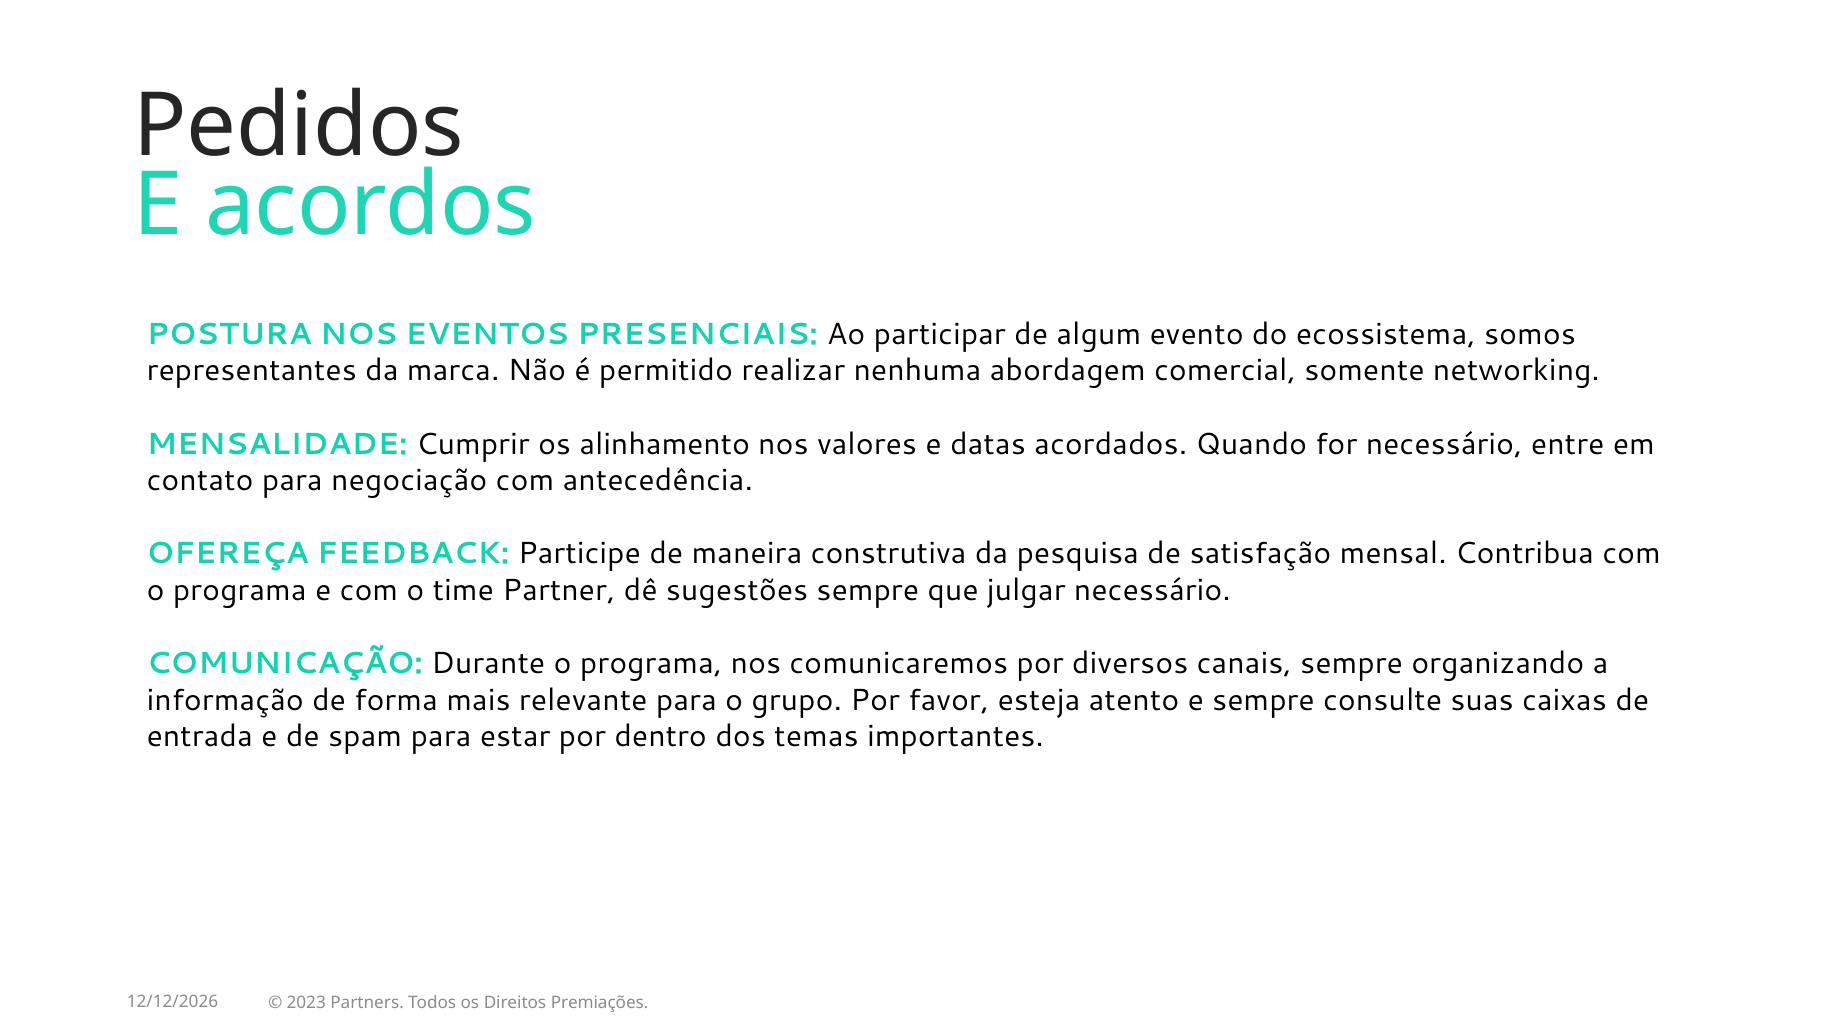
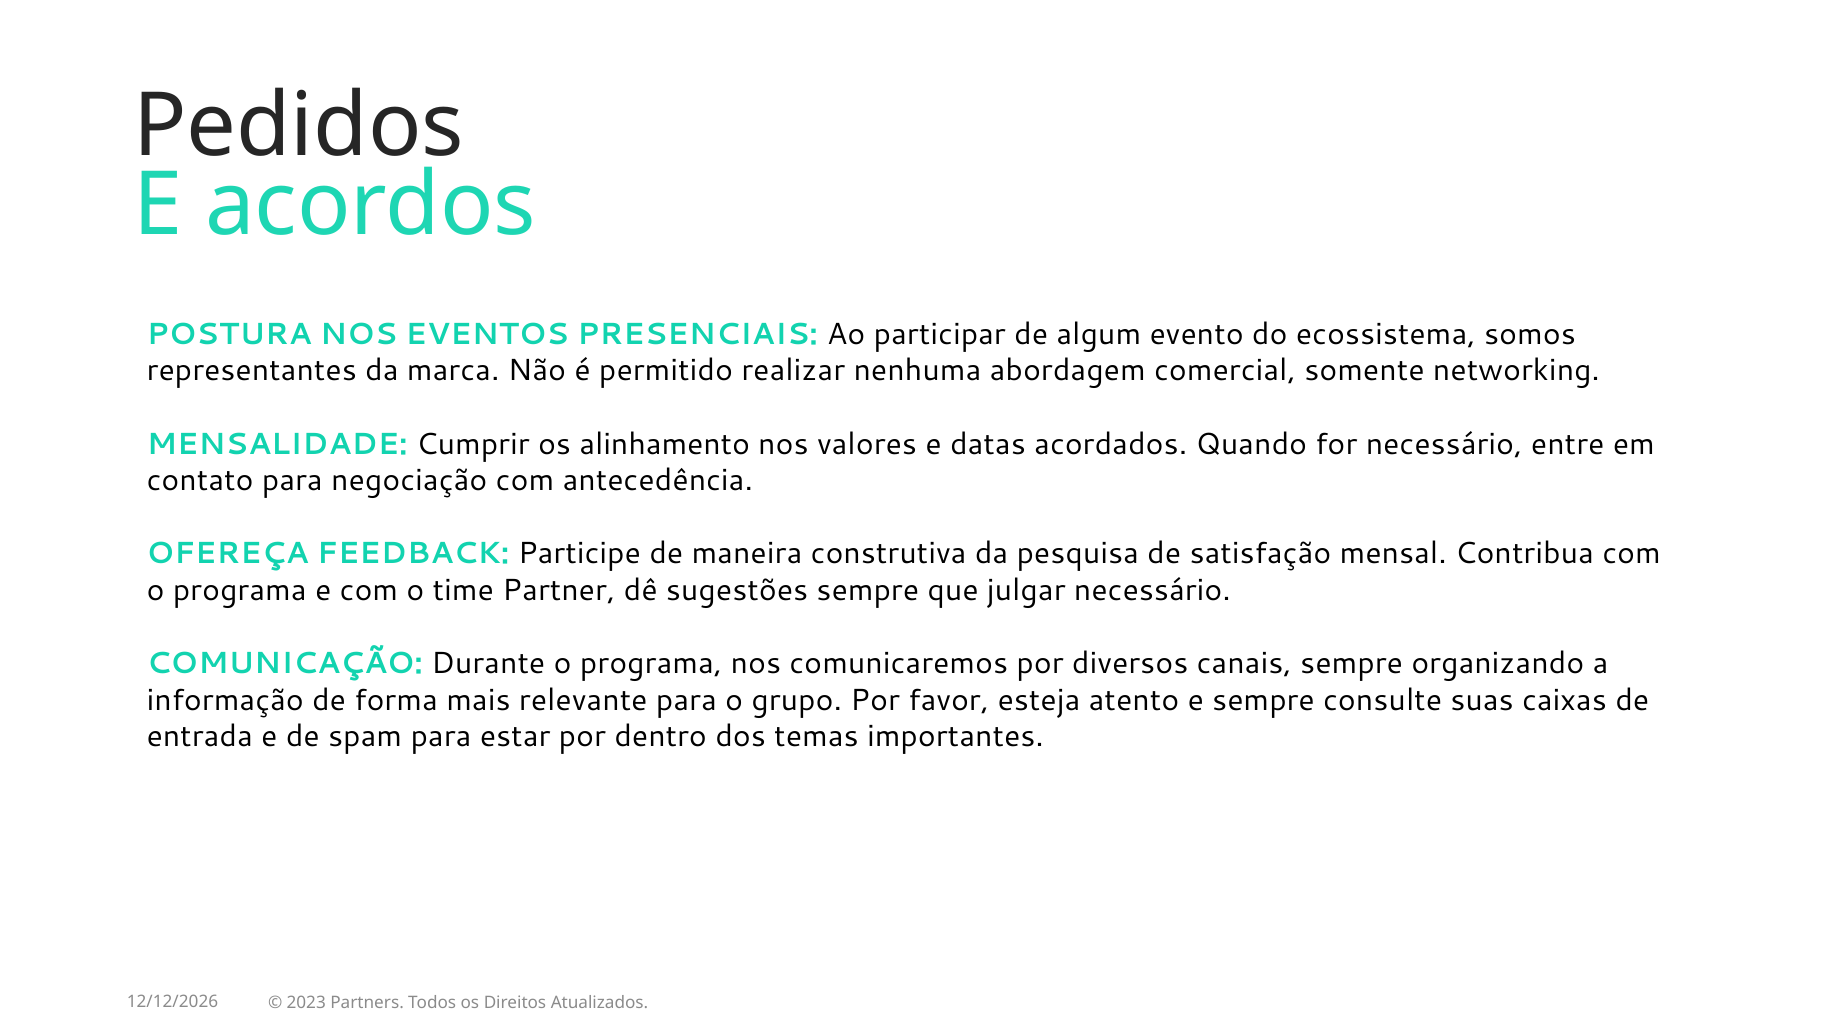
Premiações: Premiações -> Atualizados
